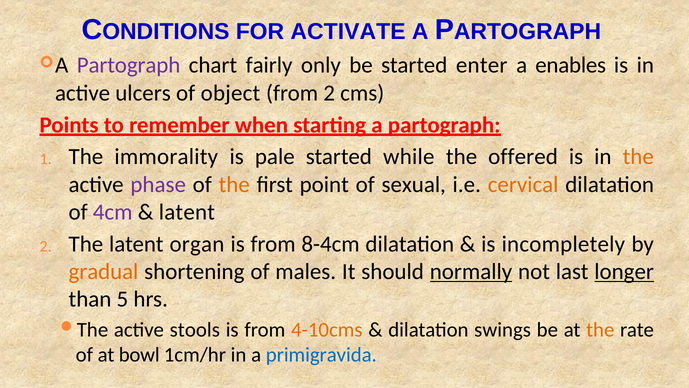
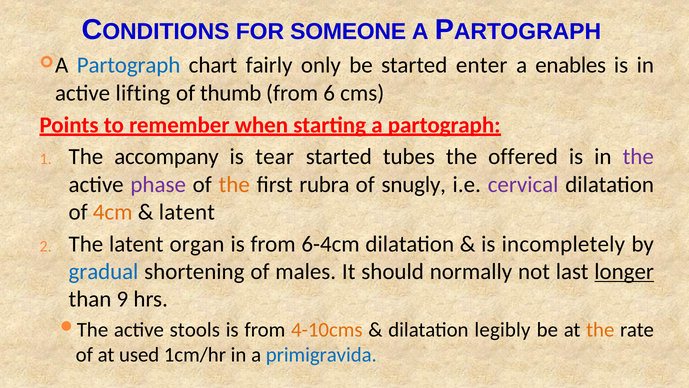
ACTIVATE: ACTIVATE -> SOMEONE
Partograph at (129, 65) colour: purple -> blue
ulcers: ulcers -> lifting
object: object -> thumb
from 2: 2 -> 6
immorality: immorality -> accompany
pale: pale -> tear
while: while -> tubes
the at (638, 157) colour: orange -> purple
point: point -> rubra
sexual: sexual -> snugly
cervical colour: orange -> purple
4cm colour: purple -> orange
8-4cm: 8-4cm -> 6-4cm
gradual colour: orange -> blue
normally underline: present -> none
5: 5 -> 9
swings: swings -> legibly
bowl: bowl -> used
